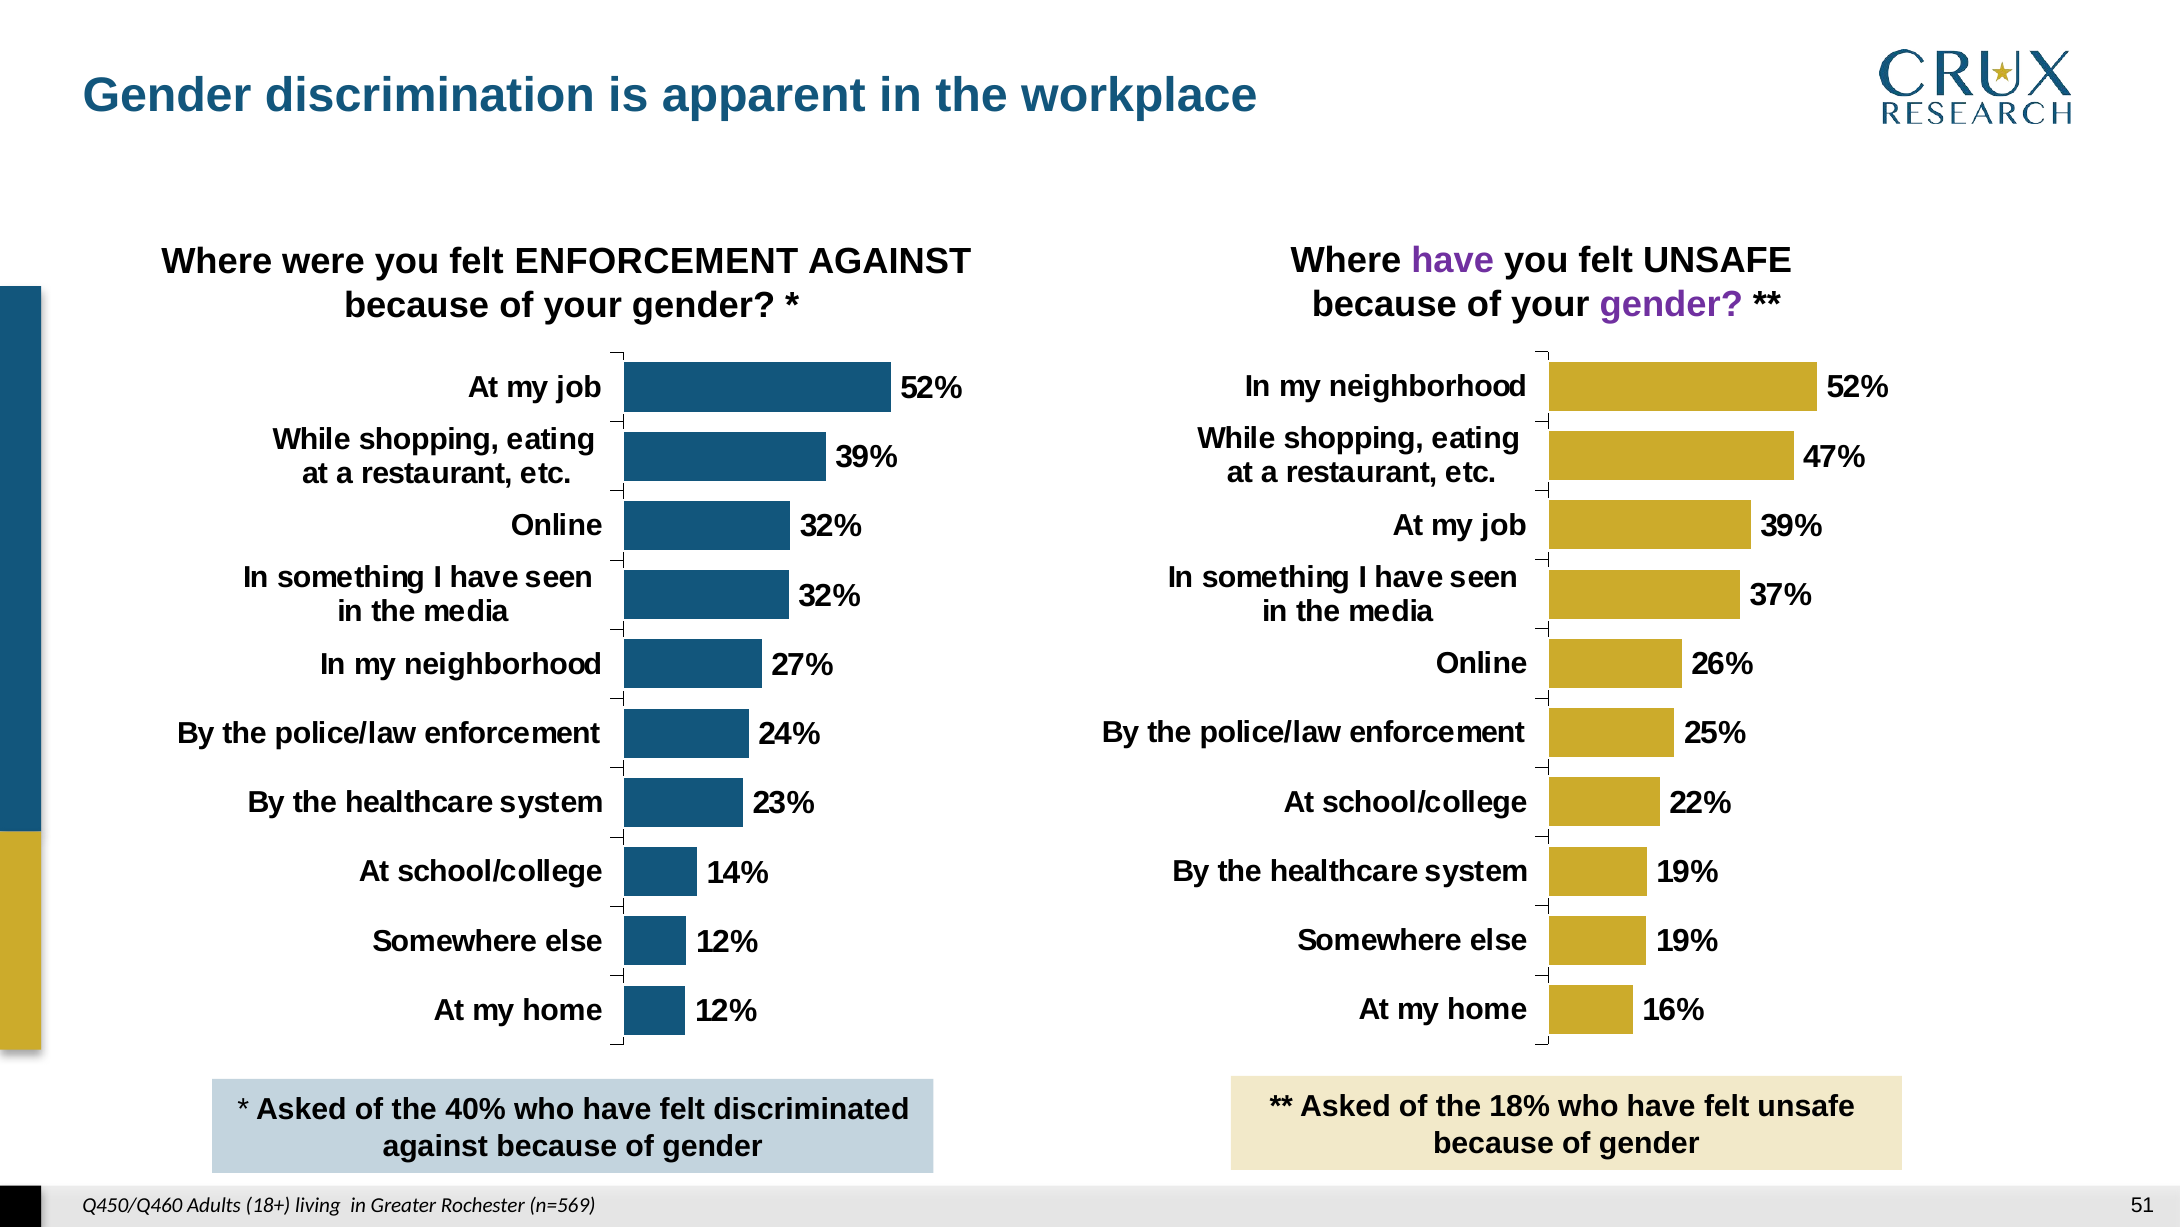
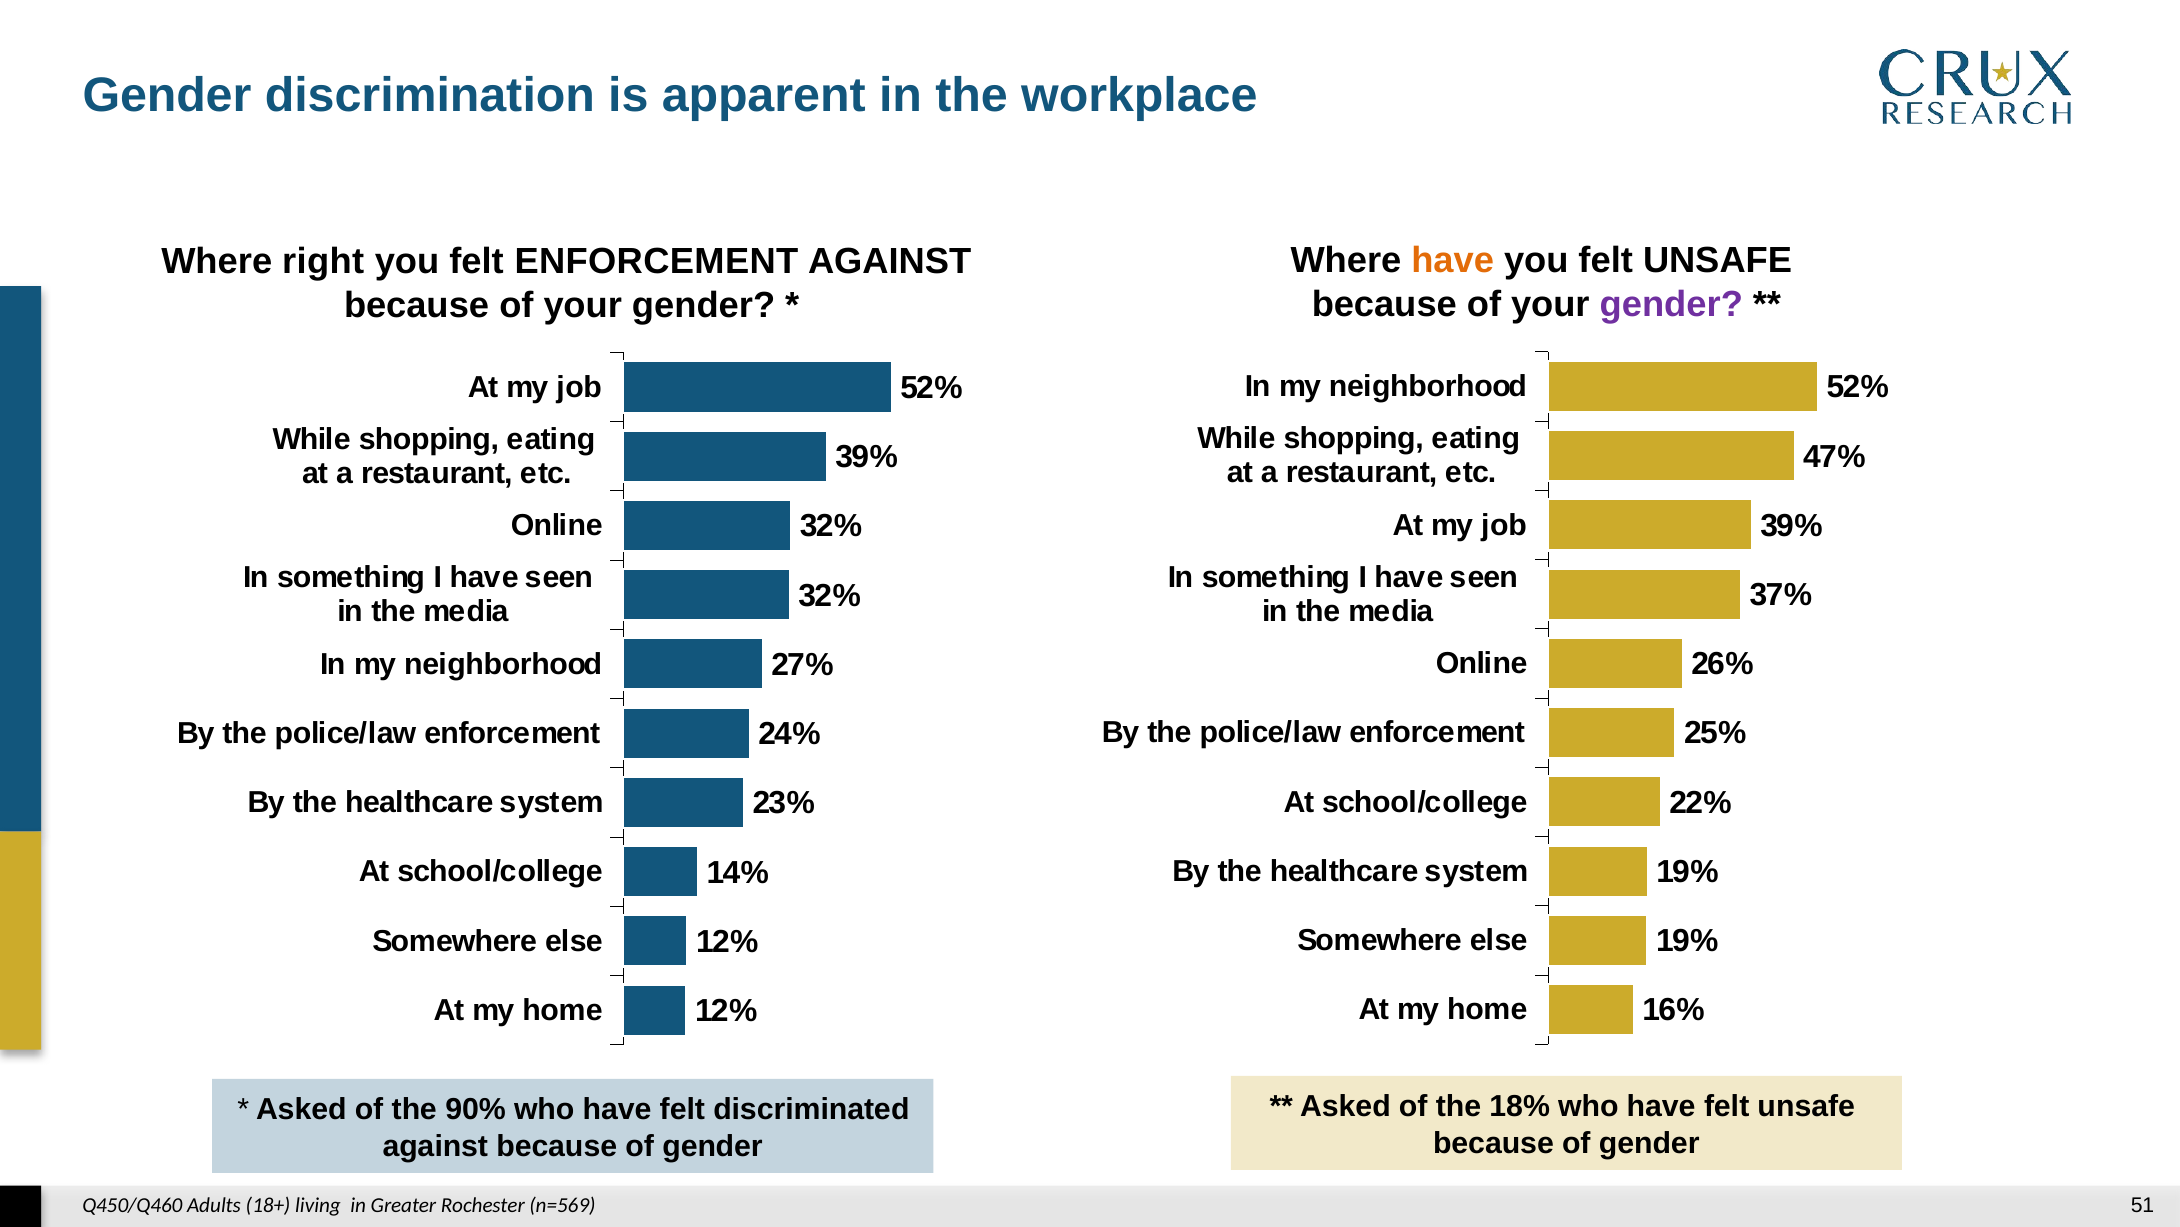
have at (1453, 261) colour: purple -> orange
were: were -> right
40%: 40% -> 90%
